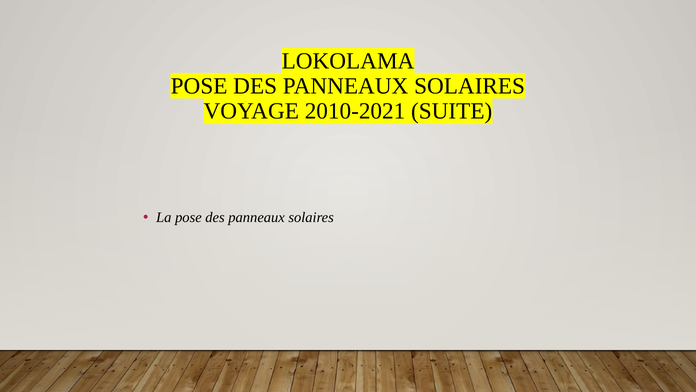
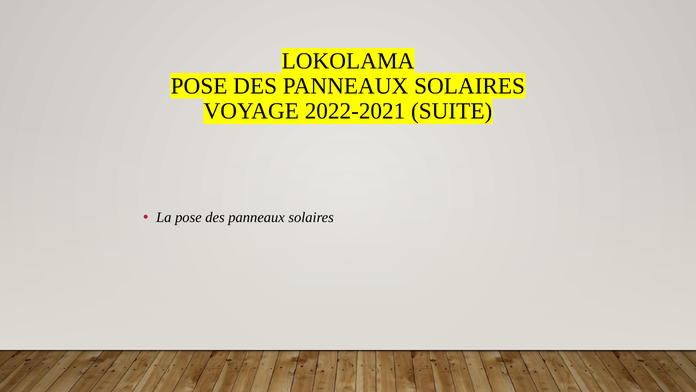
2010-2021: 2010-2021 -> 2022-2021
